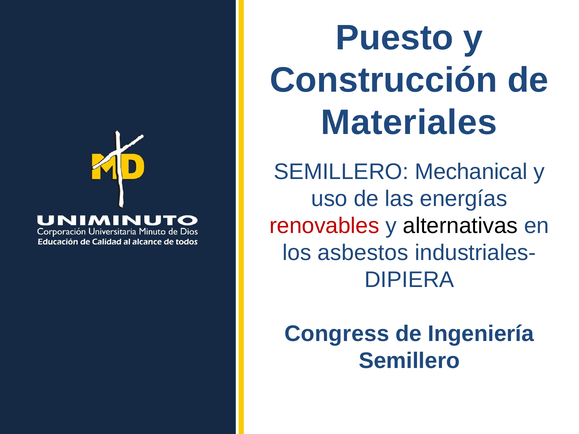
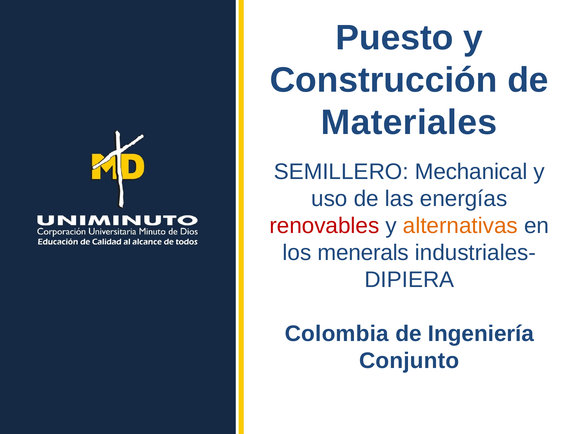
alternativas colour: black -> orange
asbestos: asbestos -> menerals
Congress: Congress -> Colombia
Semillero at (409, 361): Semillero -> Conjunto
